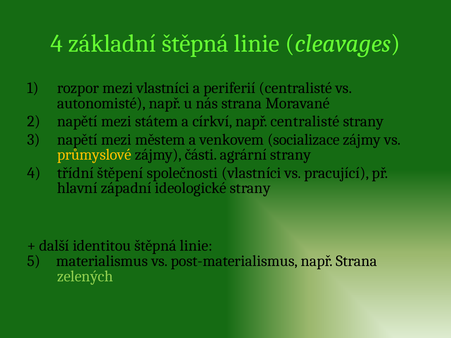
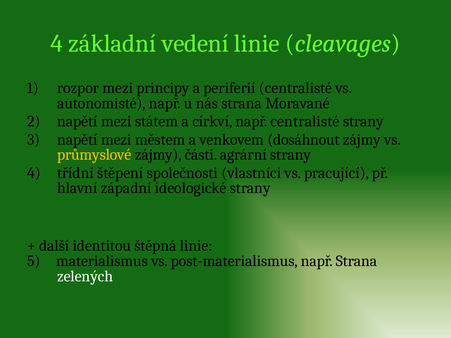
základní štěpná: štěpná -> vedení
mezi vlastníci: vlastníci -> principy
socializace: socializace -> dosáhnout
zelených colour: light green -> white
